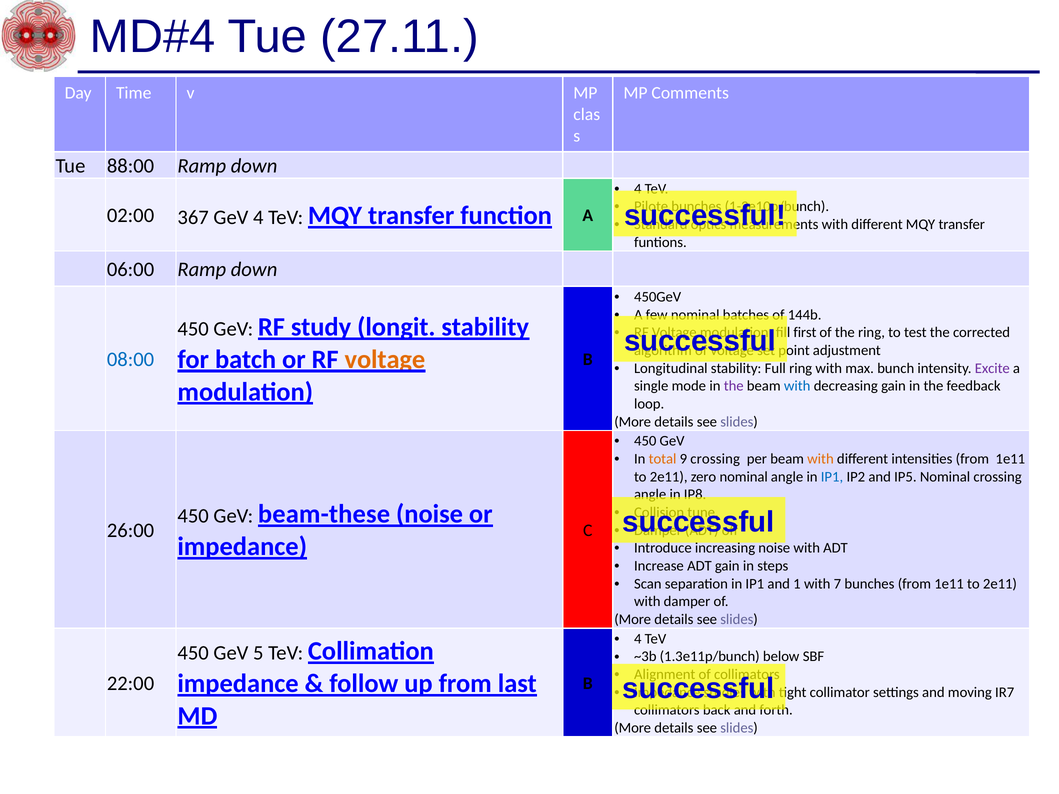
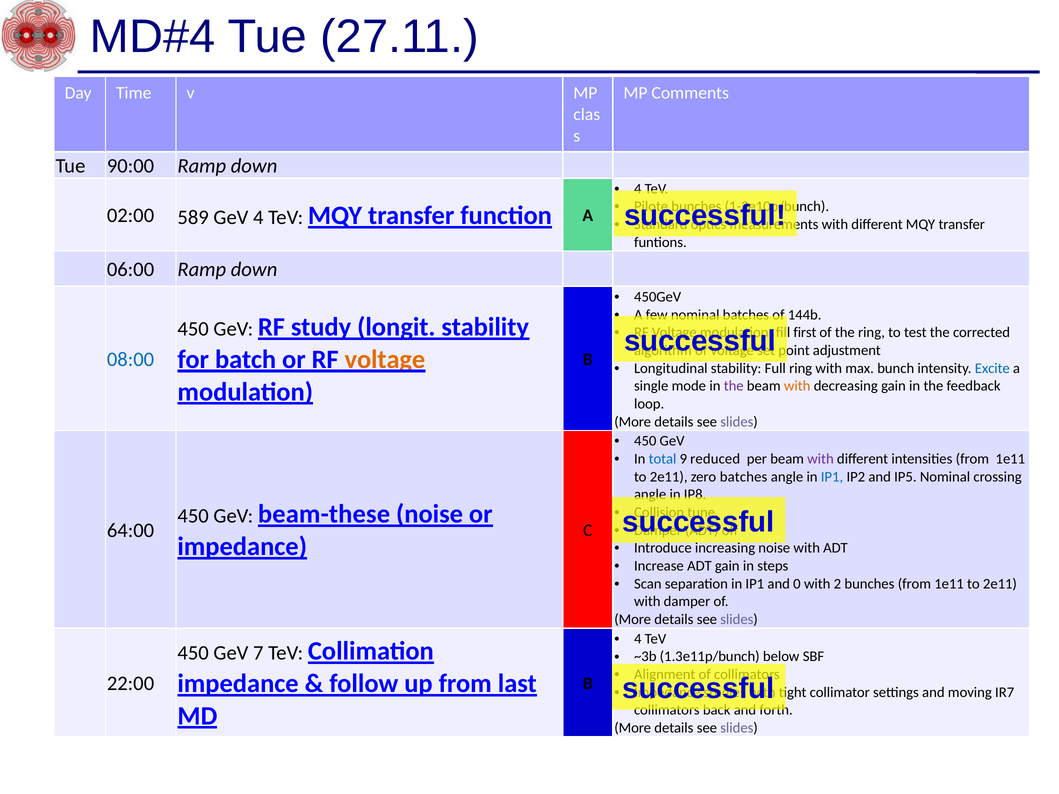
88:00: 88:00 -> 90:00
367: 367 -> 589
Excite colour: purple -> blue
with at (797, 386) colour: blue -> orange
total colour: orange -> blue
9 crossing: crossing -> reduced
with at (820, 459) colour: orange -> purple
zero nominal: nominal -> batches
26:00: 26:00 -> 64:00
1: 1 -> 0
7: 7 -> 2
5: 5 -> 7
